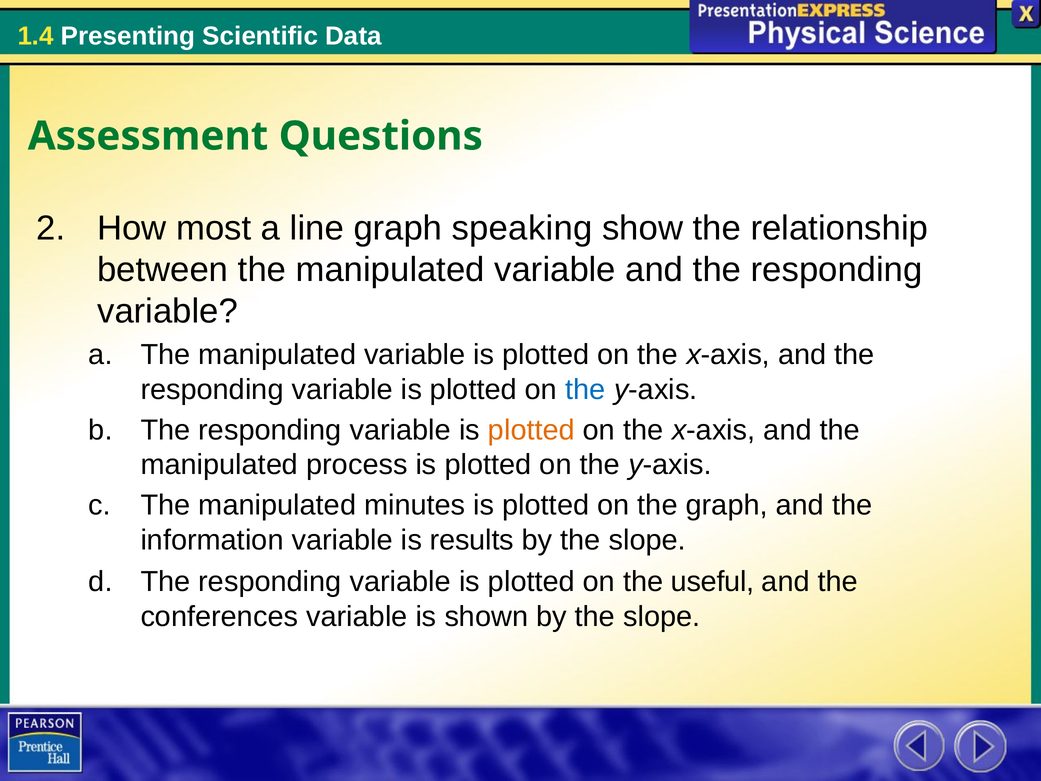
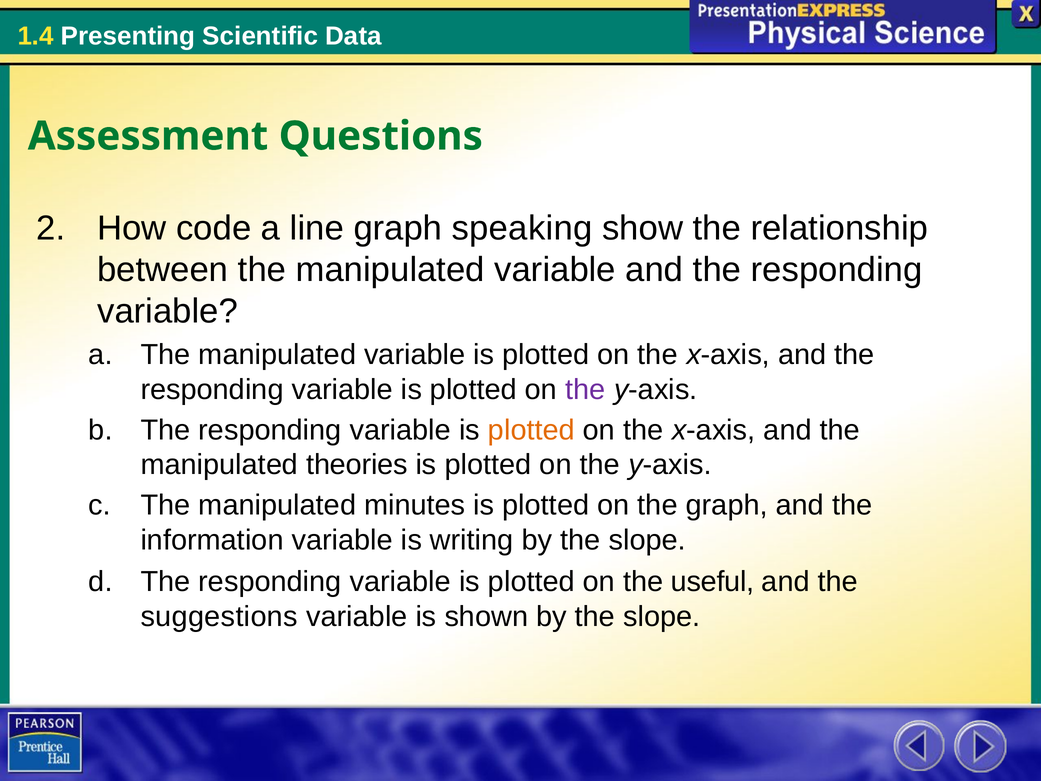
most: most -> code
the at (585, 390) colour: blue -> purple
process: process -> theories
results: results -> writing
conferences: conferences -> suggestions
